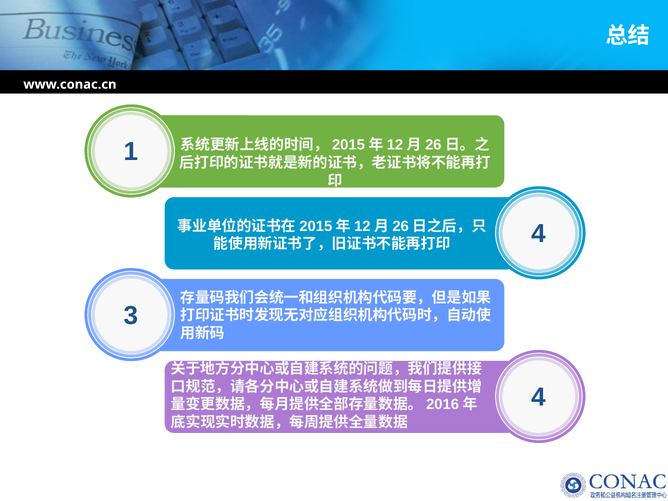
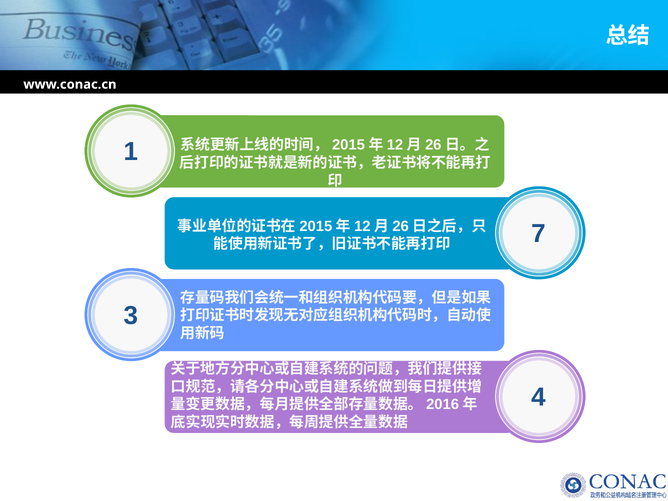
4 at (538, 234): 4 -> 7
